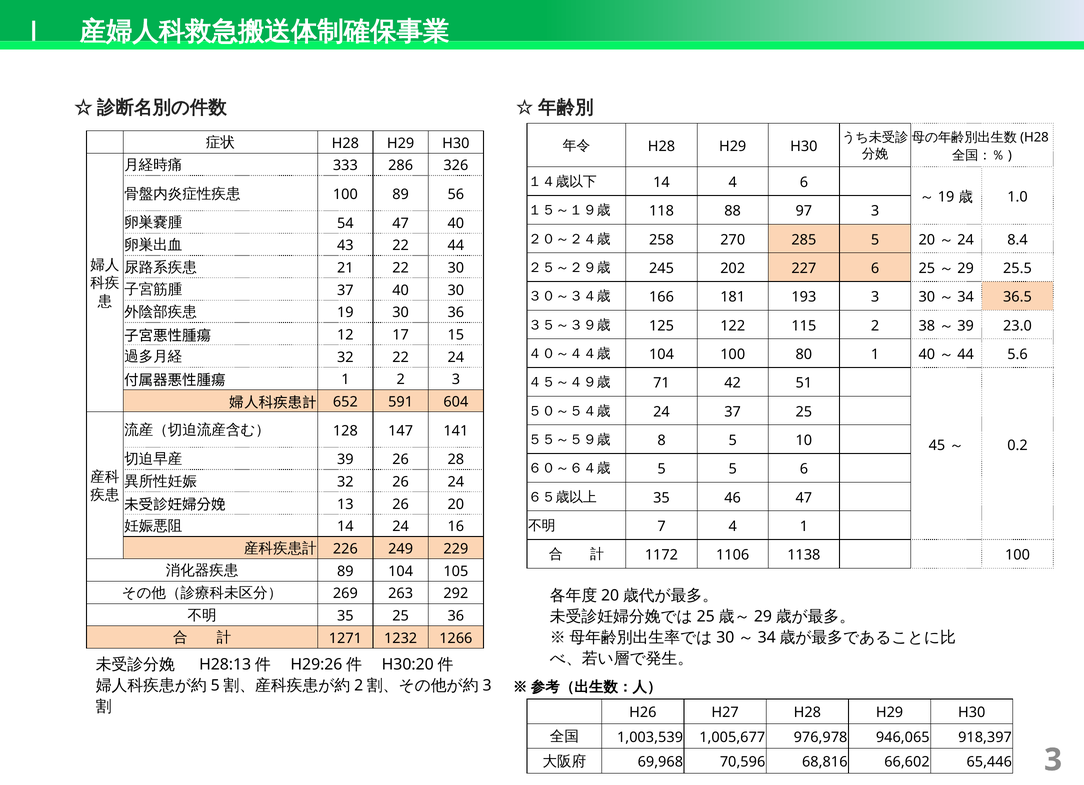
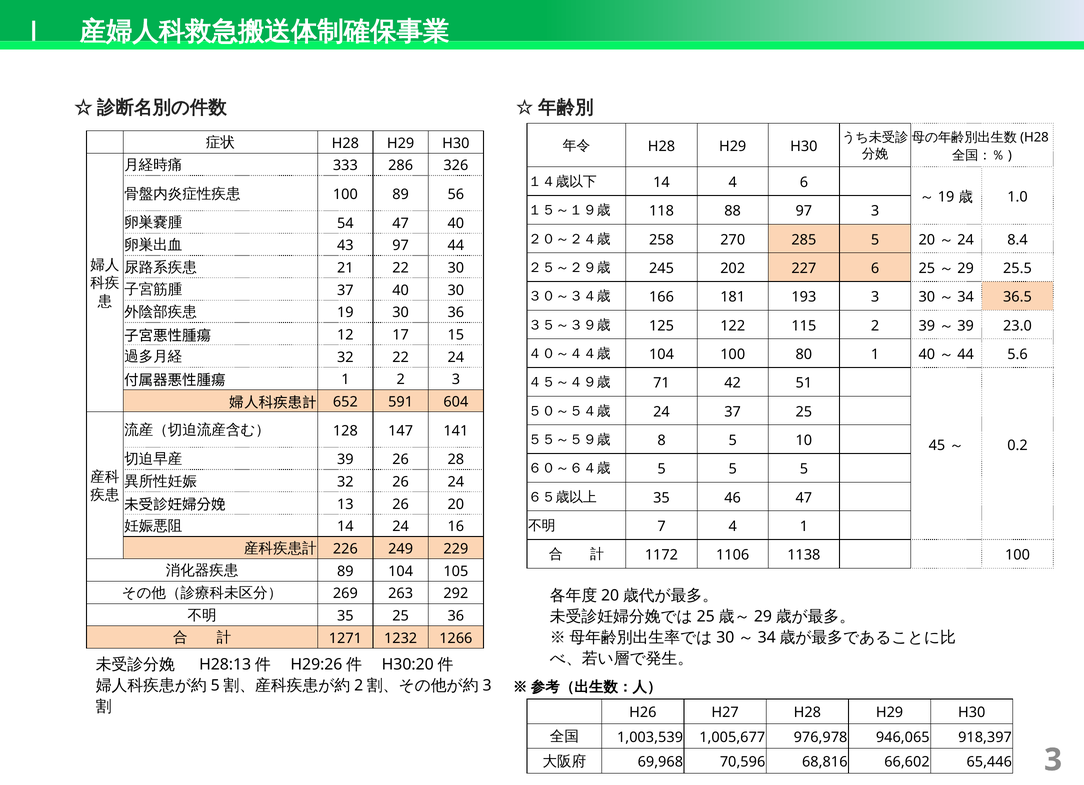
43 22: 22 -> 97
2 38: 38 -> 39
5 5 6: 6 -> 5
